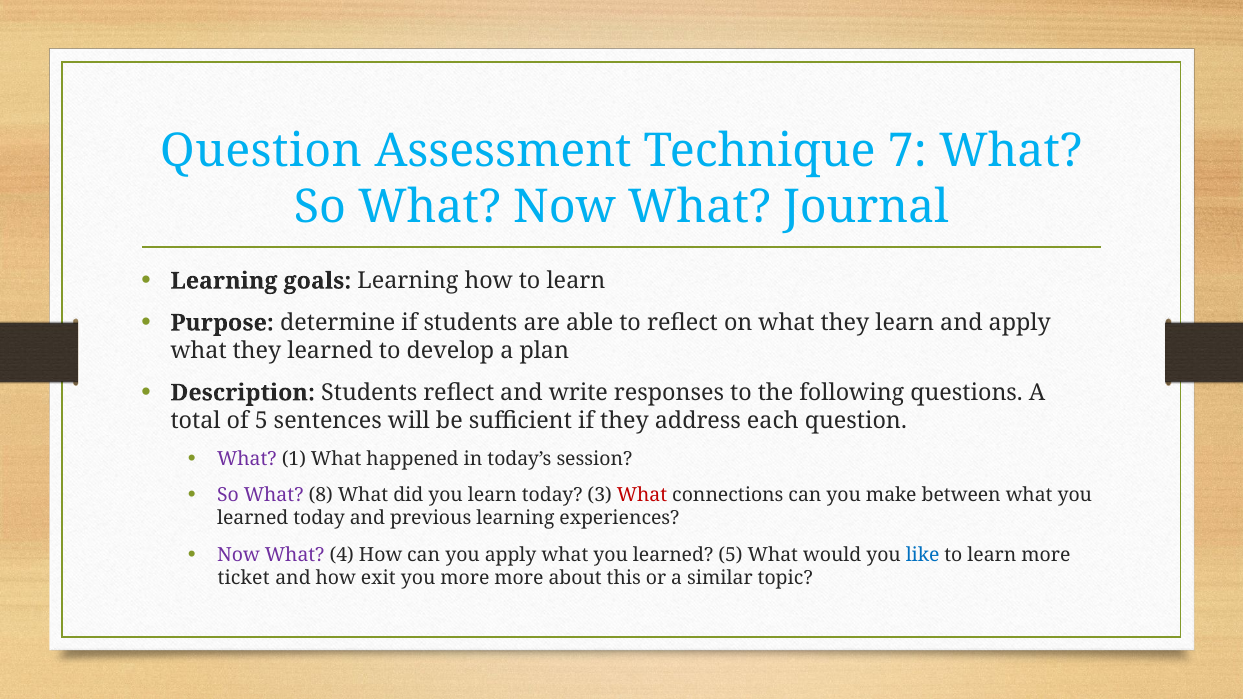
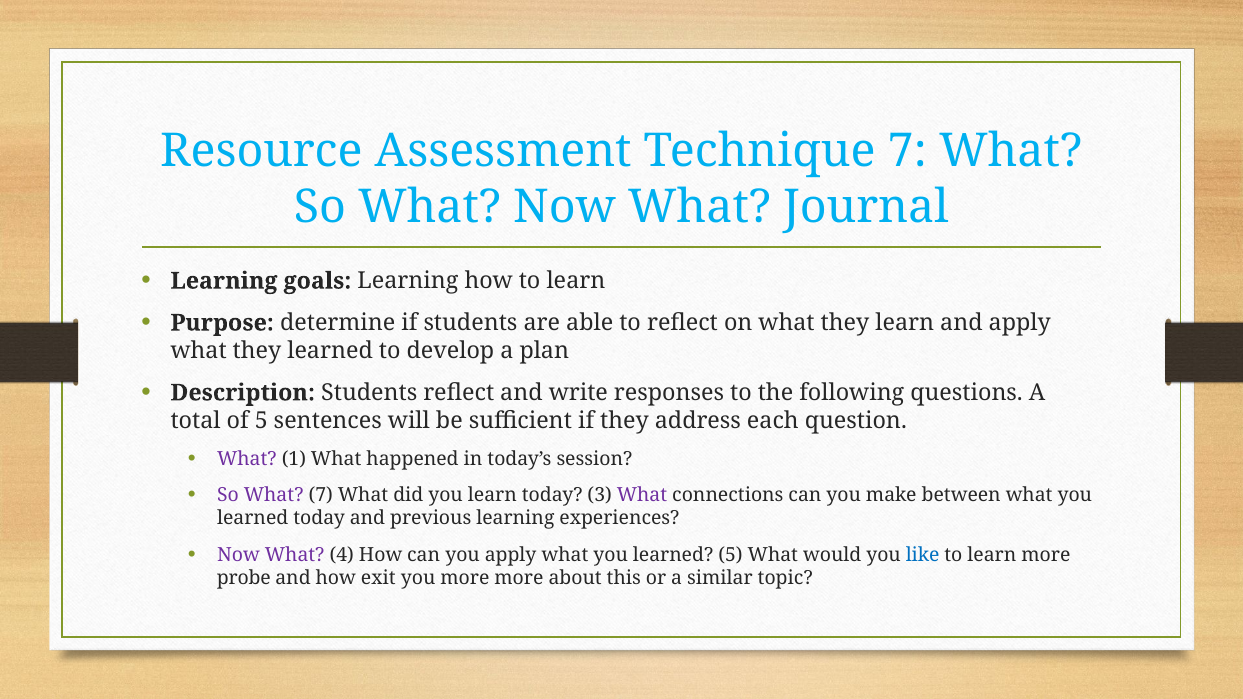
Question at (261, 152): Question -> Resource
What 8: 8 -> 7
What at (642, 495) colour: red -> purple
ticket: ticket -> probe
